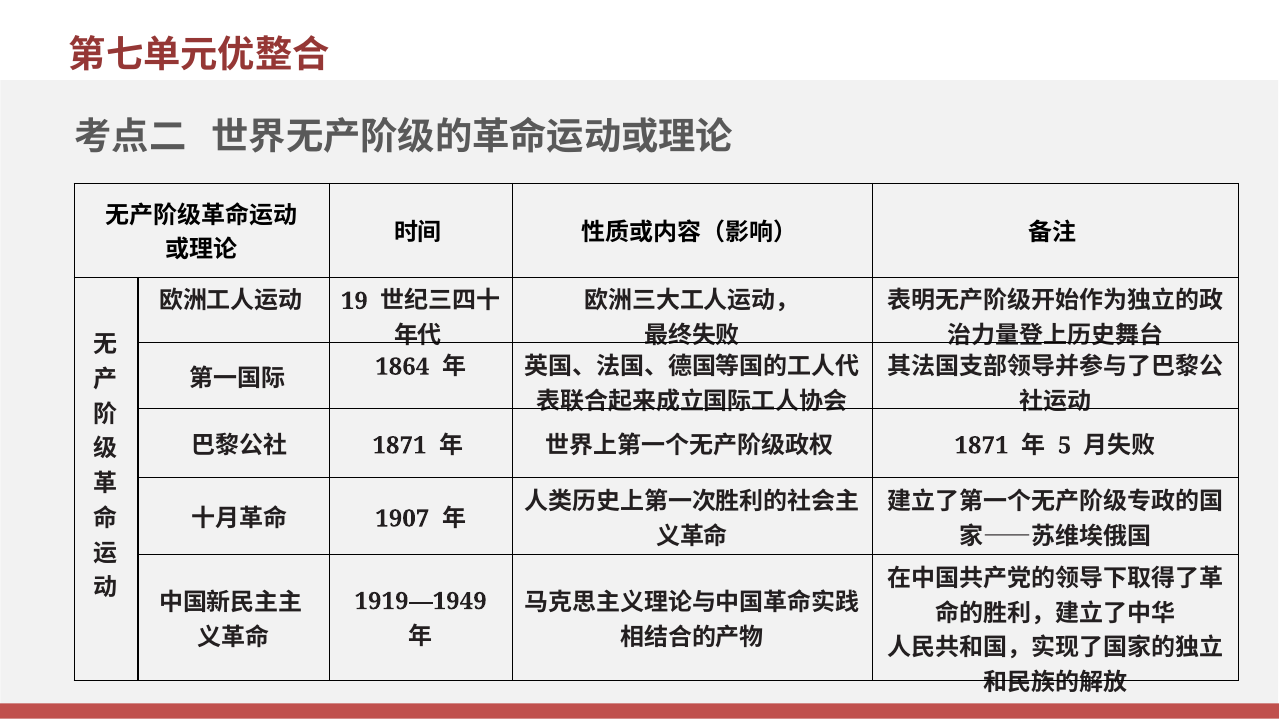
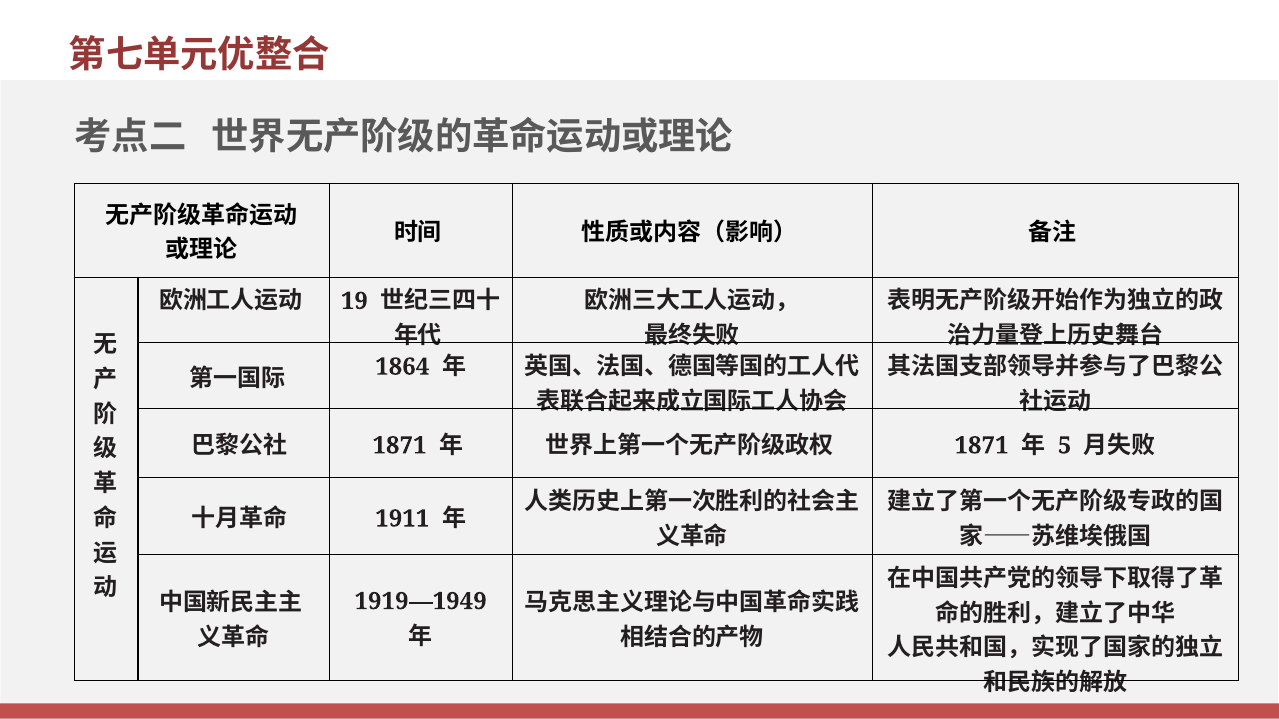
1907: 1907 -> 1911
